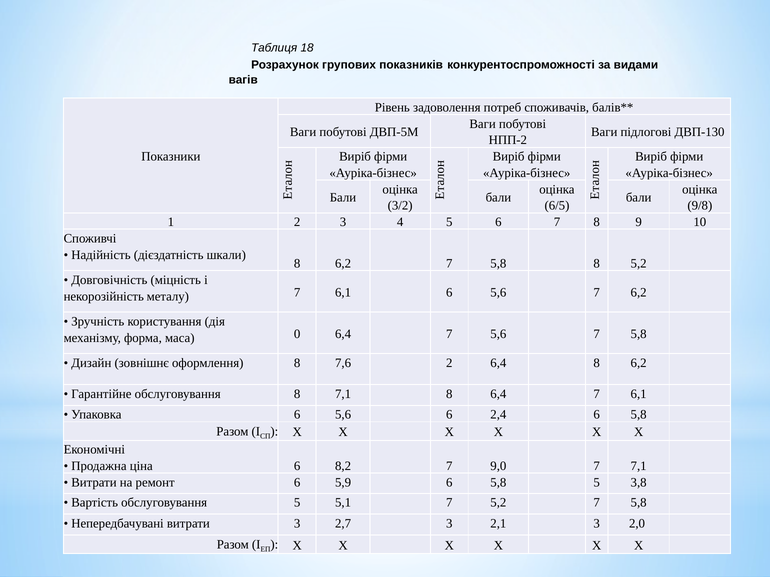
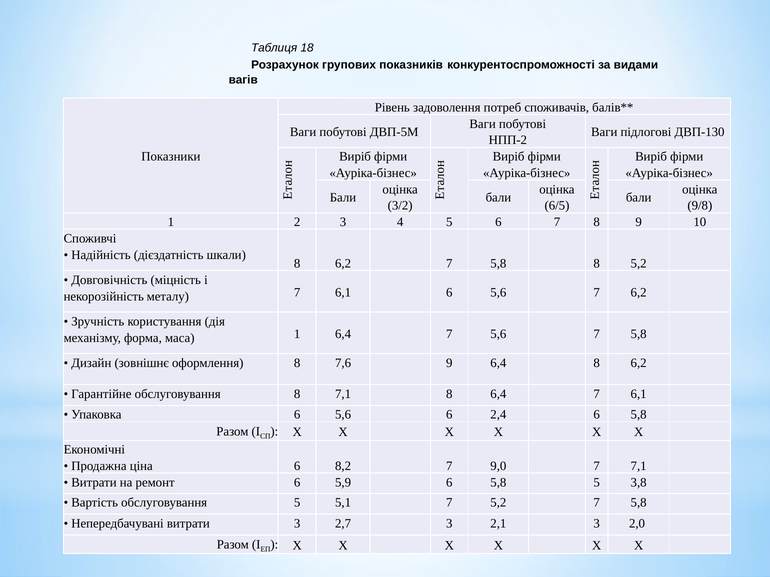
маса 0: 0 -> 1
7,6 2: 2 -> 9
